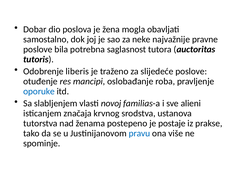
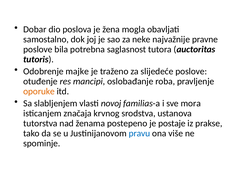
liberis: liberis -> majke
oporuke colour: blue -> orange
alieni: alieni -> mora
